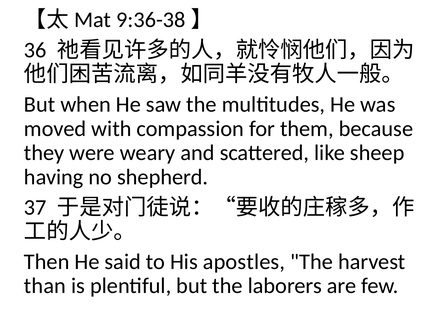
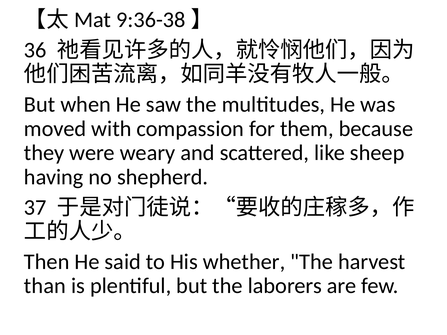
apostles: apostles -> whether
